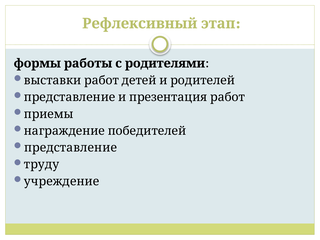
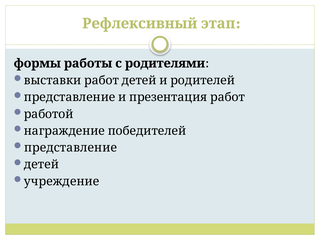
приемы: приемы -> работой
труду: труду -> детей
